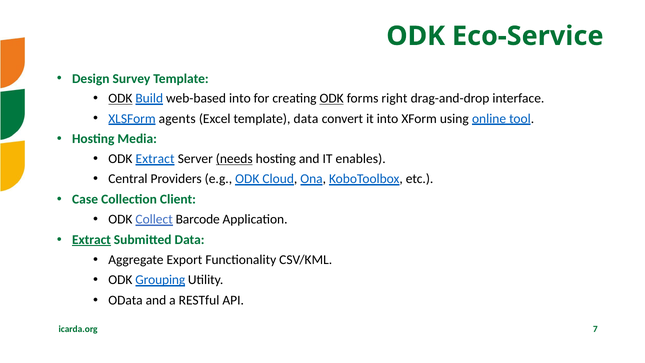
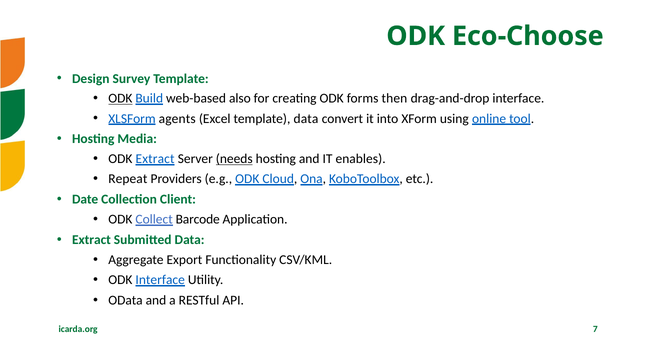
Eco-Service: Eco-Service -> Eco-Choose
web-based into: into -> also
ODK at (332, 98) underline: present -> none
right: right -> then
Central: Central -> Repeat
Case: Case -> Date
Extract at (91, 240) underline: present -> none
ODK Grouping: Grouping -> Interface
